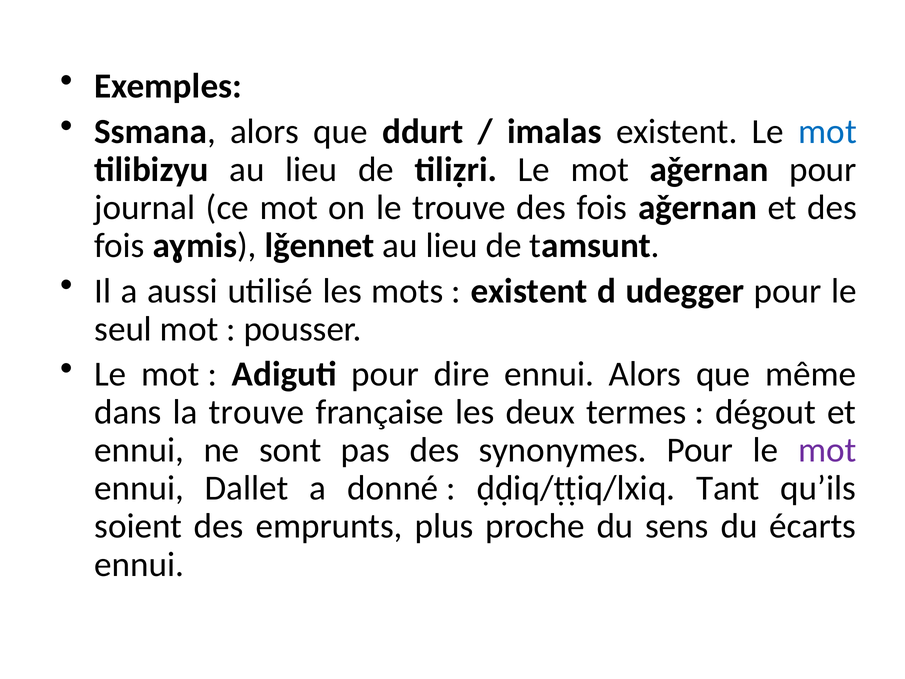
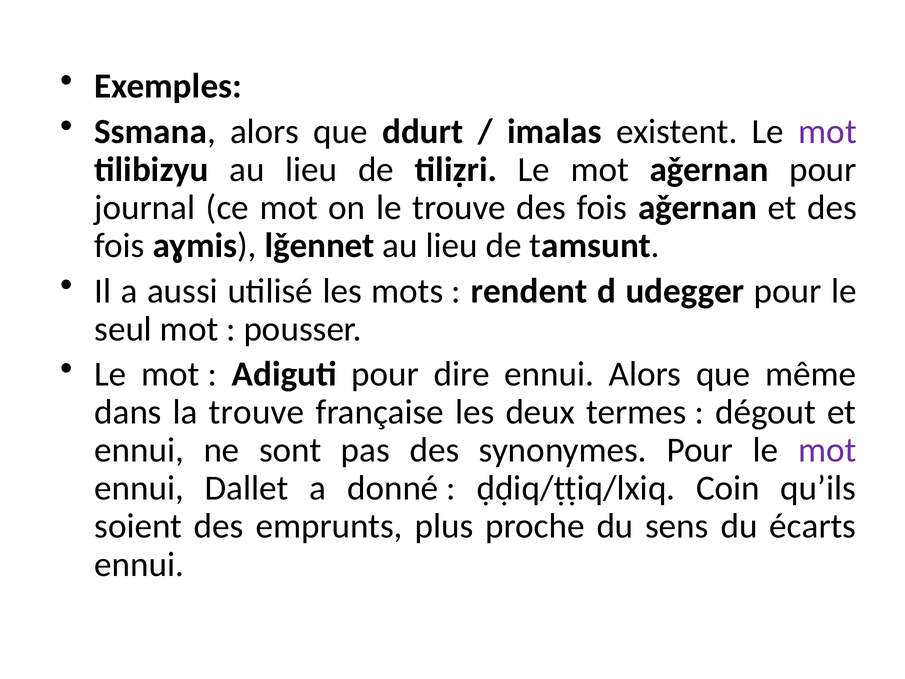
mot at (828, 132) colour: blue -> purple
existent at (529, 291): existent -> rendent
Tant: Tant -> Coin
